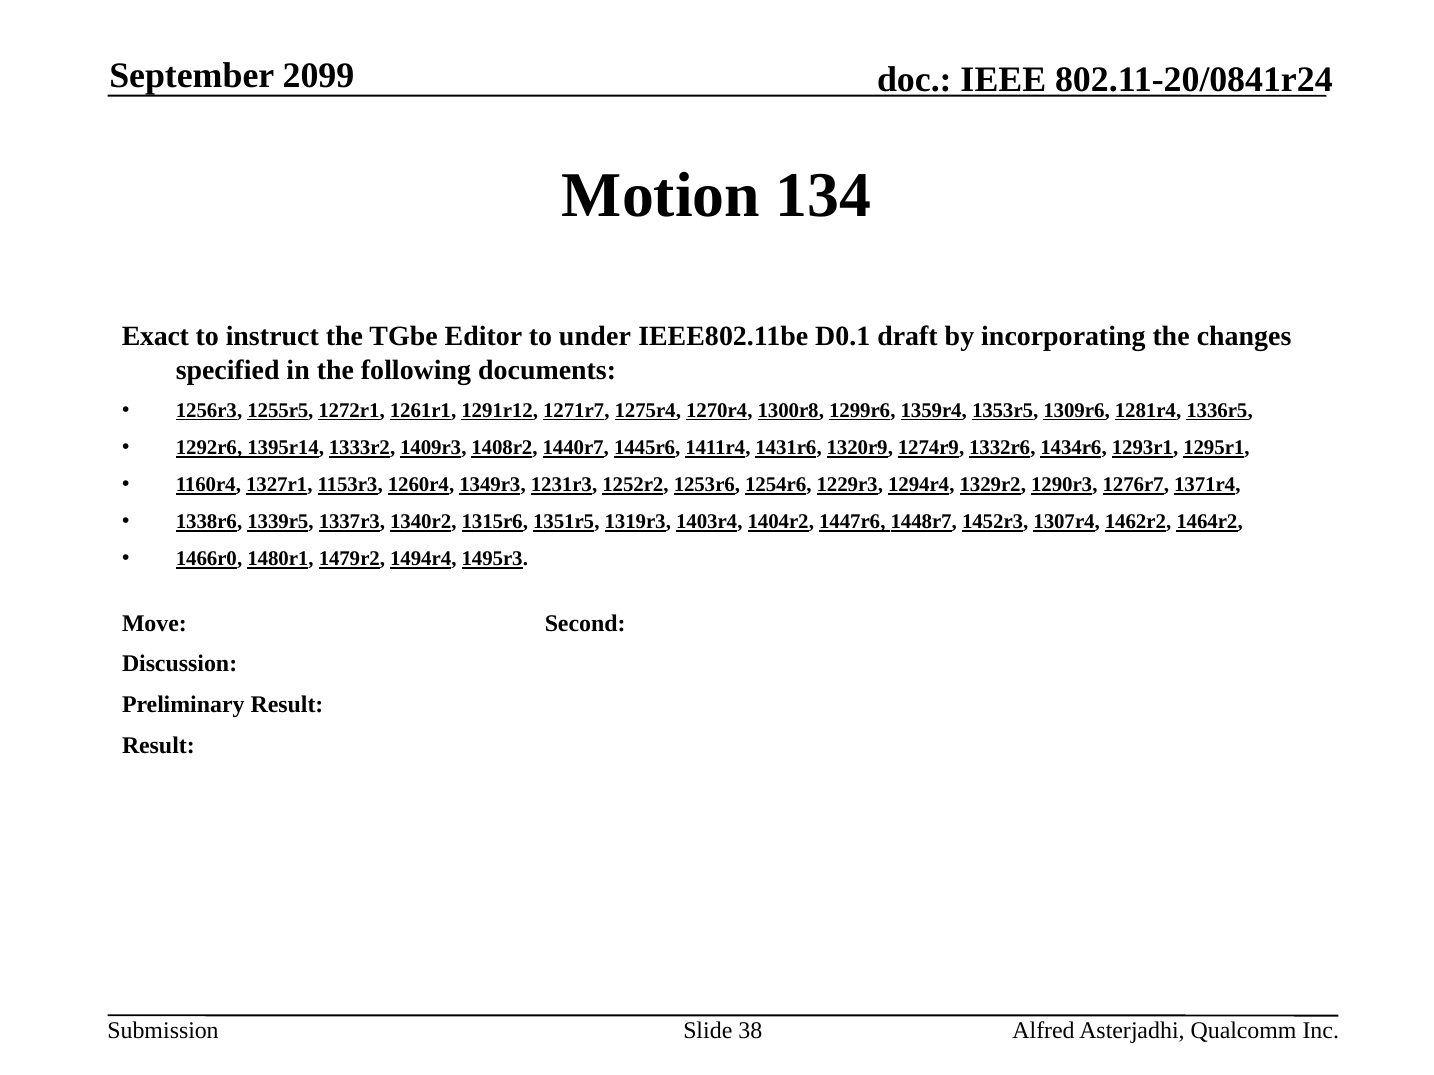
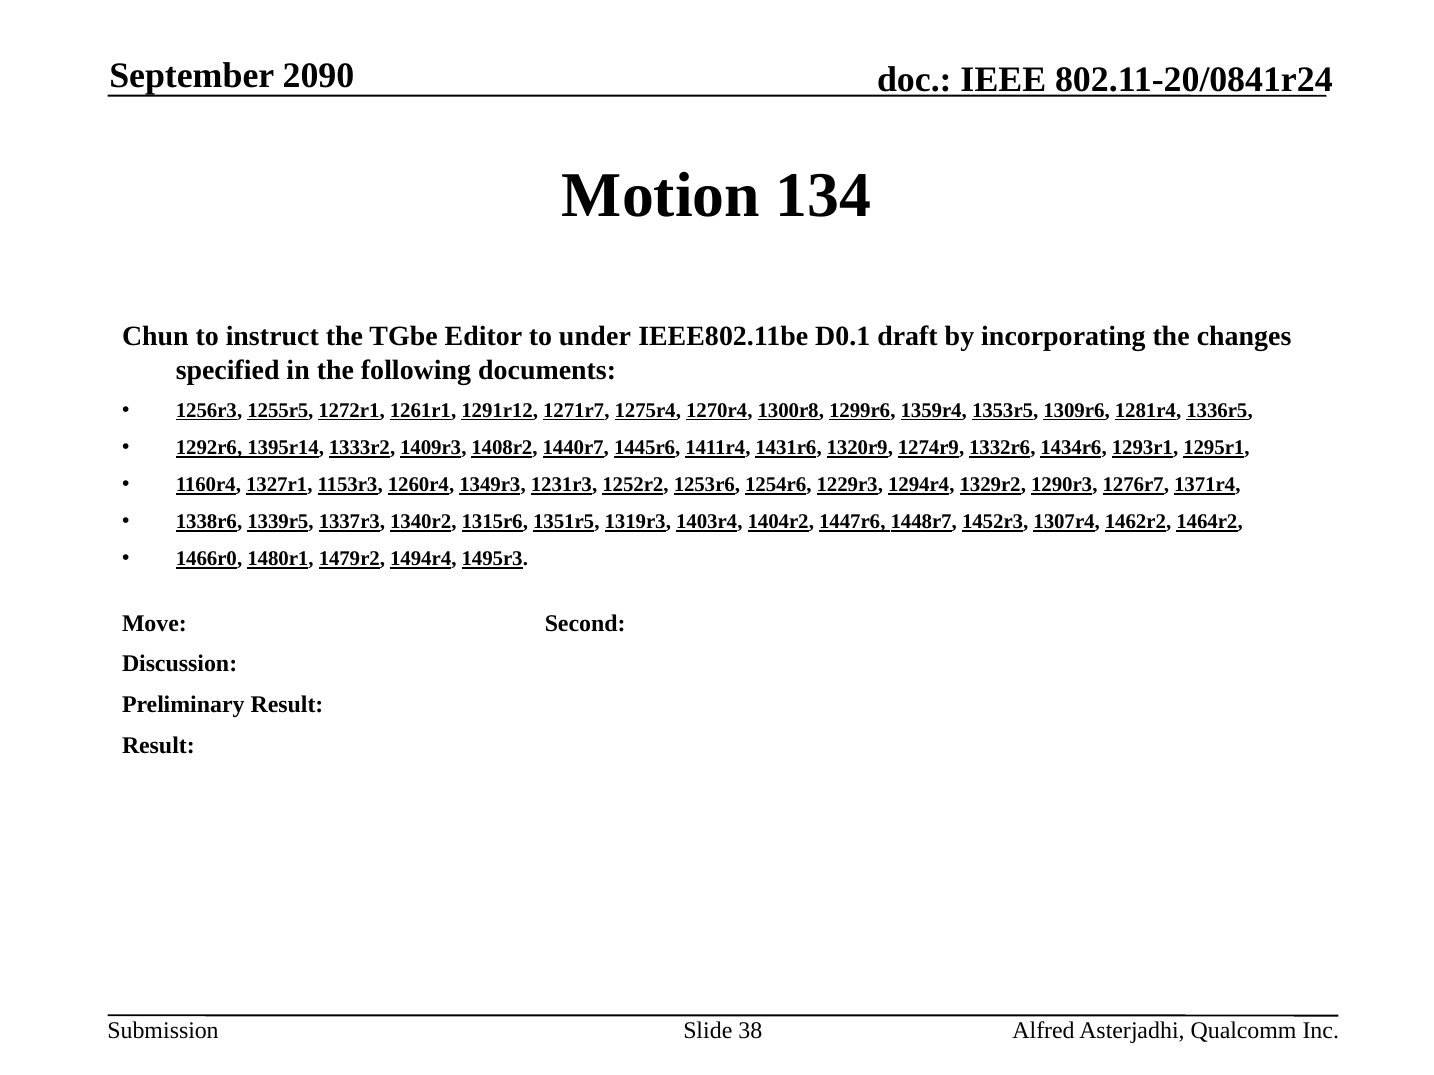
2099: 2099 -> 2090
Exact: Exact -> Chun
